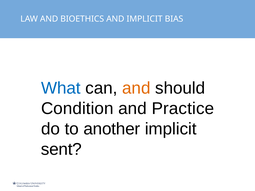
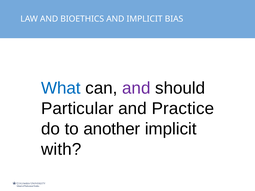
and at (136, 88) colour: orange -> purple
Condition: Condition -> Particular
sent: sent -> with
